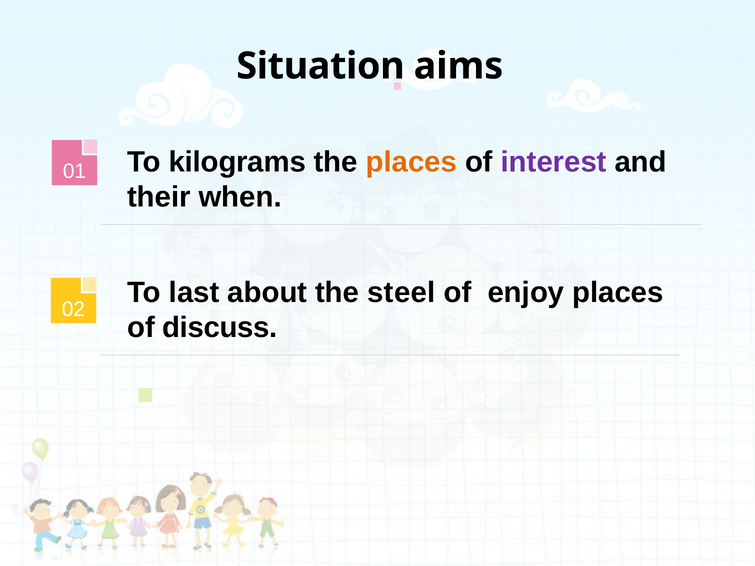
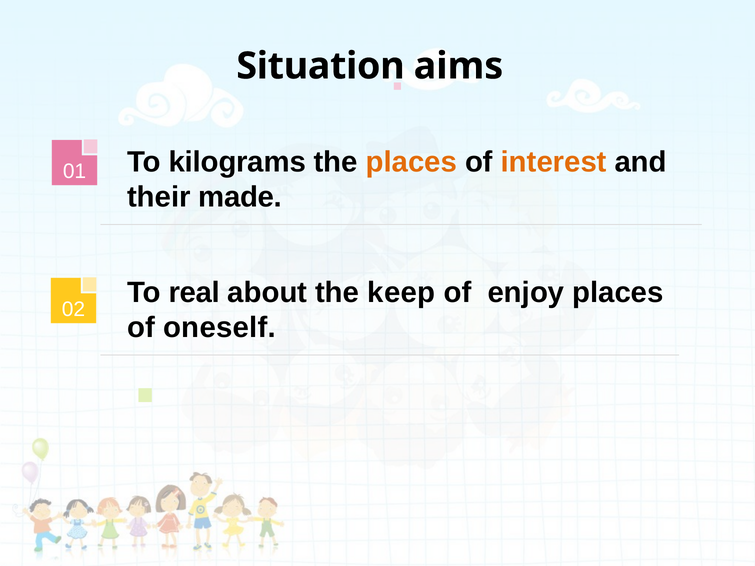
interest colour: purple -> orange
when: when -> made
last: last -> real
steel: steel -> keep
discuss: discuss -> oneself
